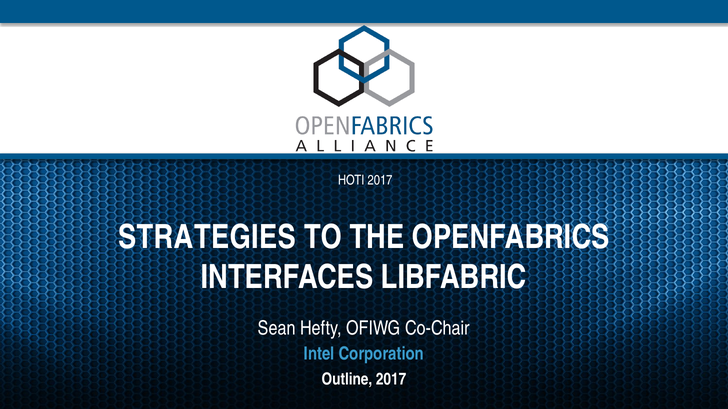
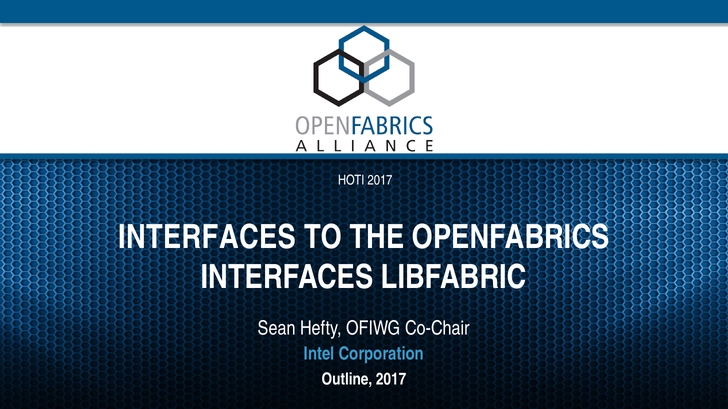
STRATEGIES at (207, 237): STRATEGIES -> INTERFACES
